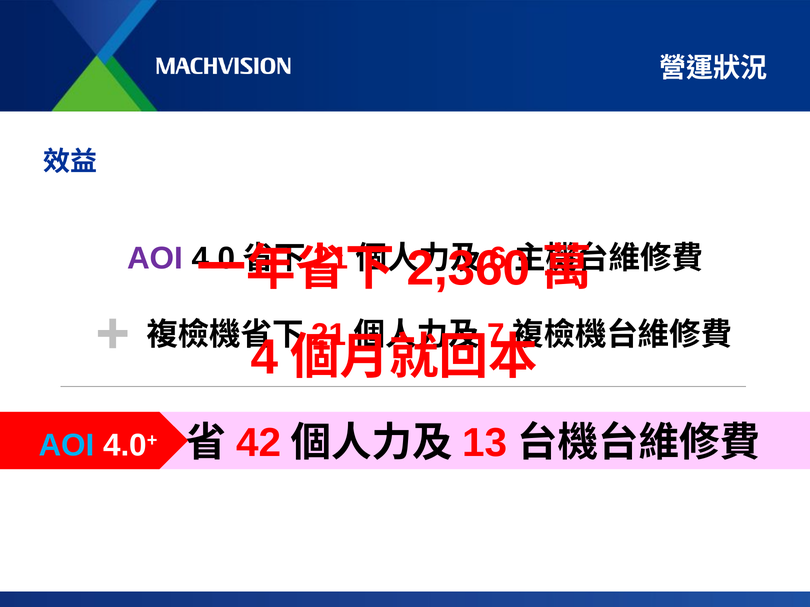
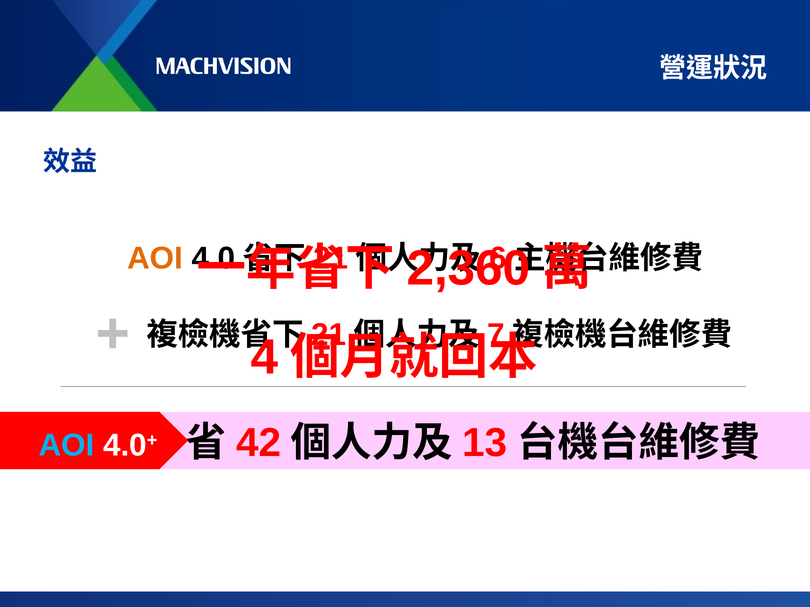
AOI at (155, 259) colour: purple -> orange
